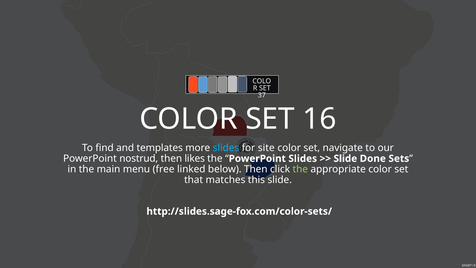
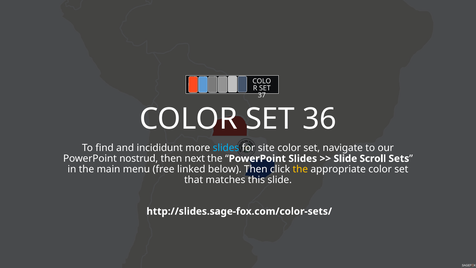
16: 16 -> 36
templates: templates -> incididunt
likes: likes -> next
Done: Done -> Scroll
the at (300, 169) colour: light green -> yellow
